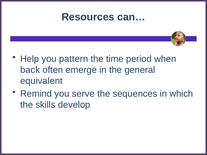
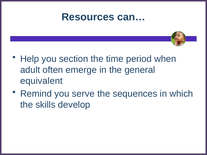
pattern: pattern -> section
back: back -> adult
